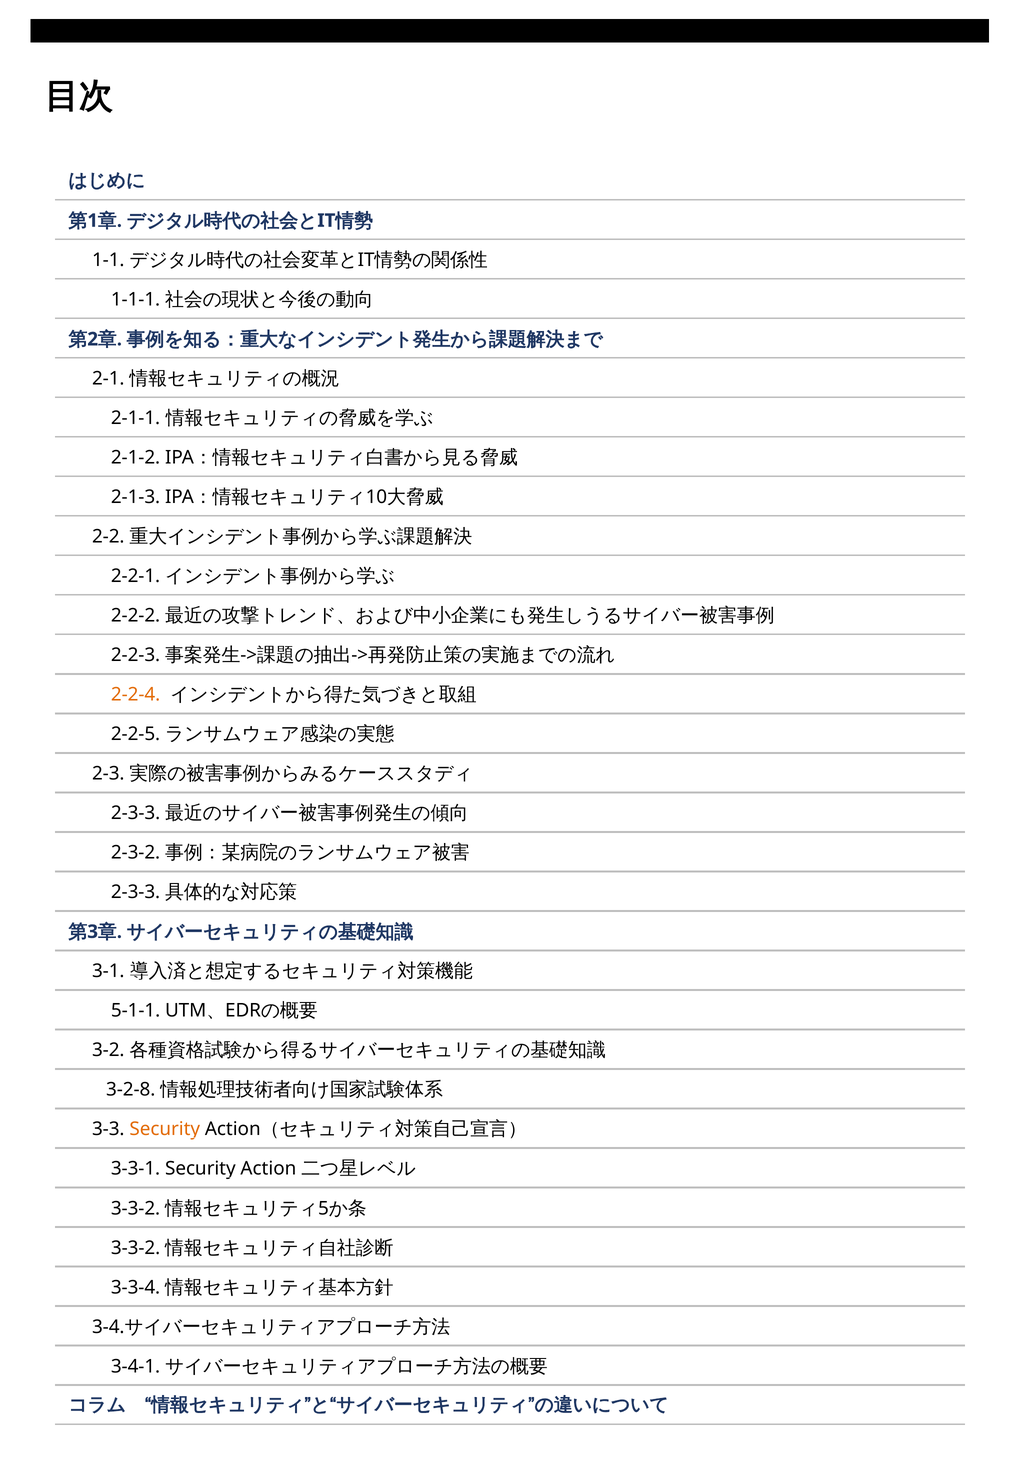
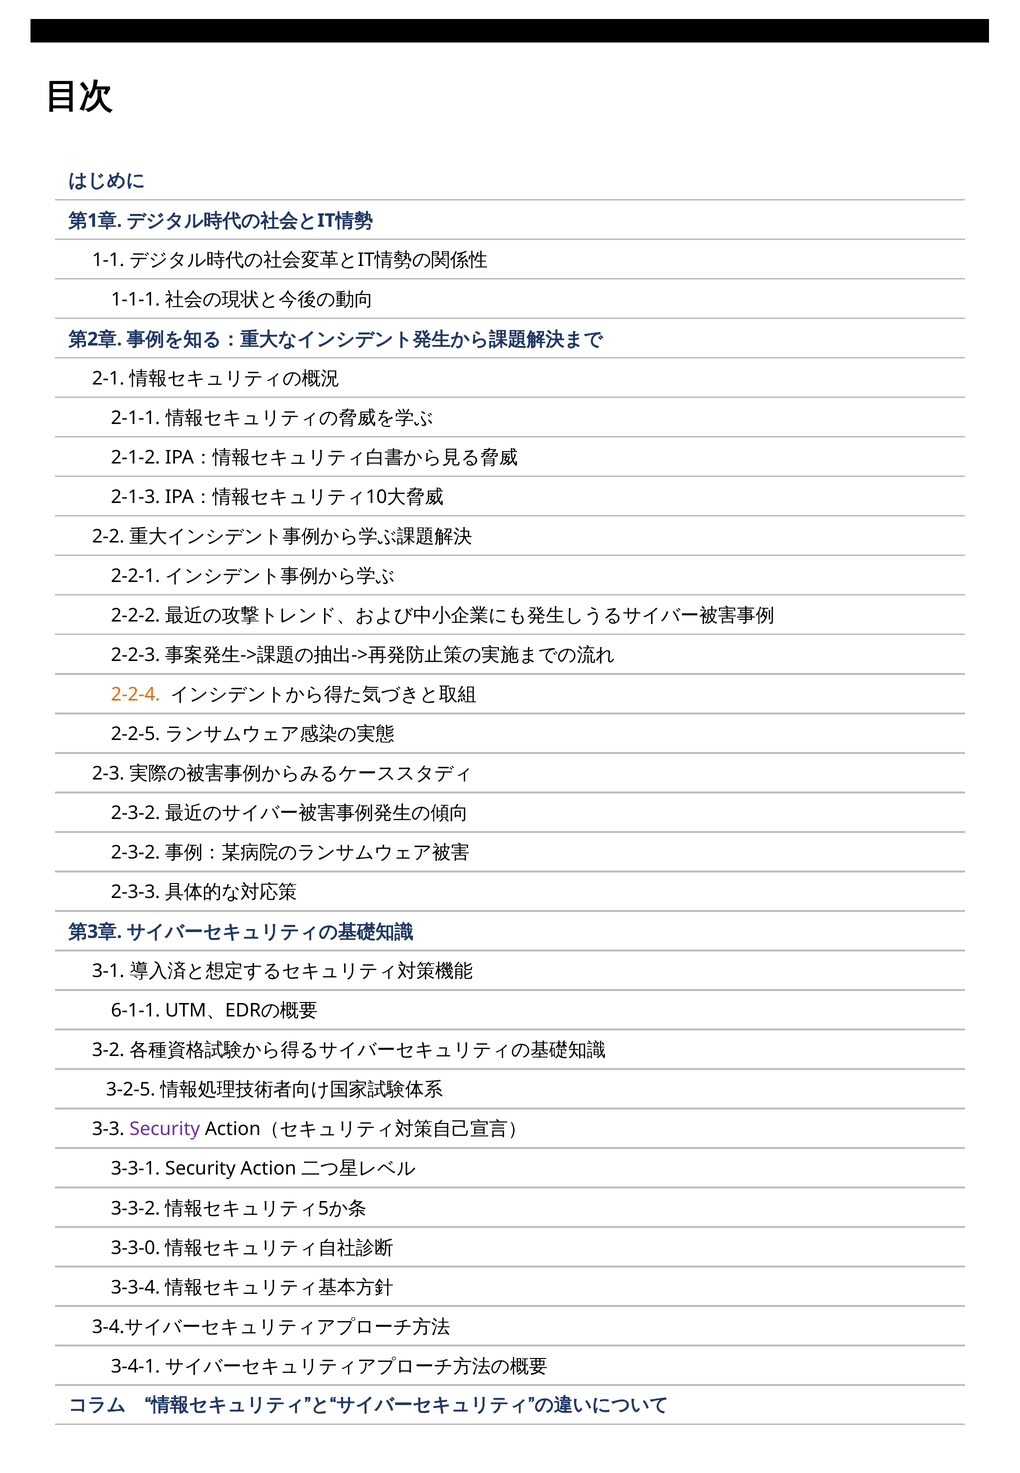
2-3-3 at (136, 813): 2-3-3 -> 2-3-2
5-1-1: 5-1-1 -> 6-1-1
3-2-8: 3-2-8 -> 3-2-5
Security at (165, 1130) colour: orange -> purple
3-3-2 at (136, 1248): 3-3-2 -> 3-3-0
